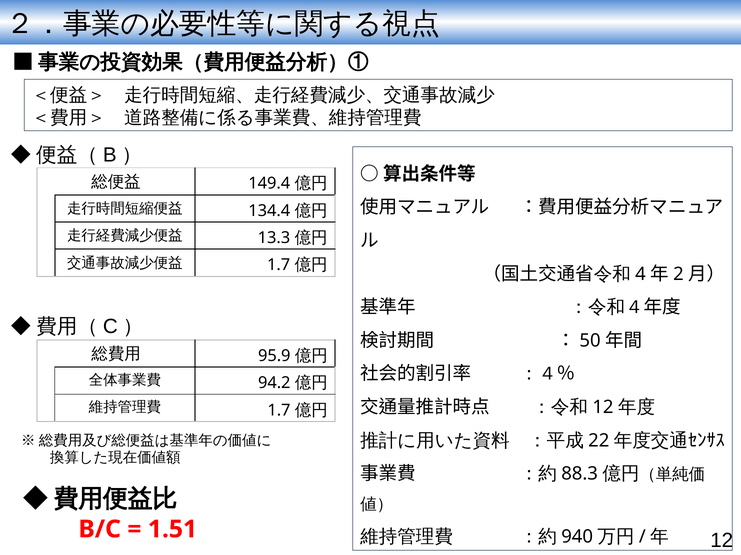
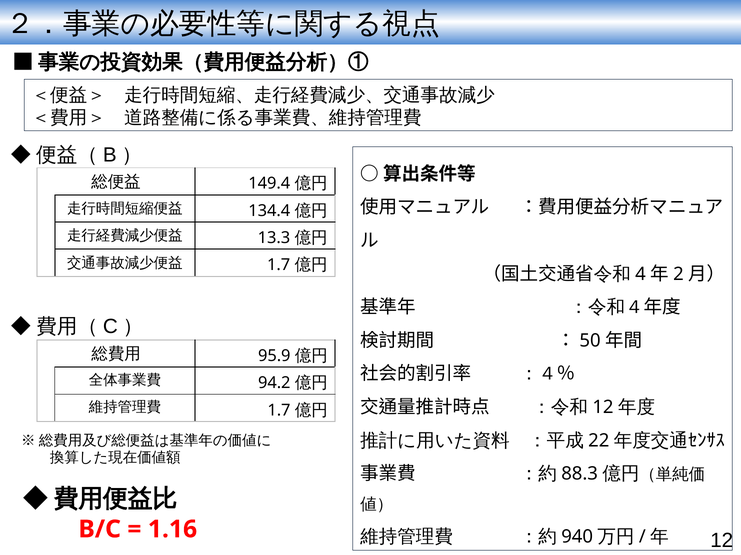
1.51: 1.51 -> 1.16
